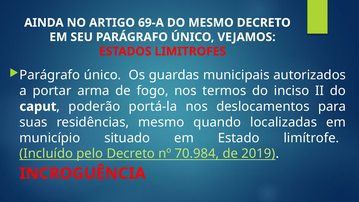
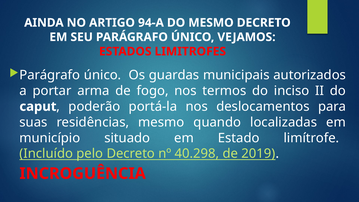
69-A: 69-A -> 94-A
70.984: 70.984 -> 40.298
